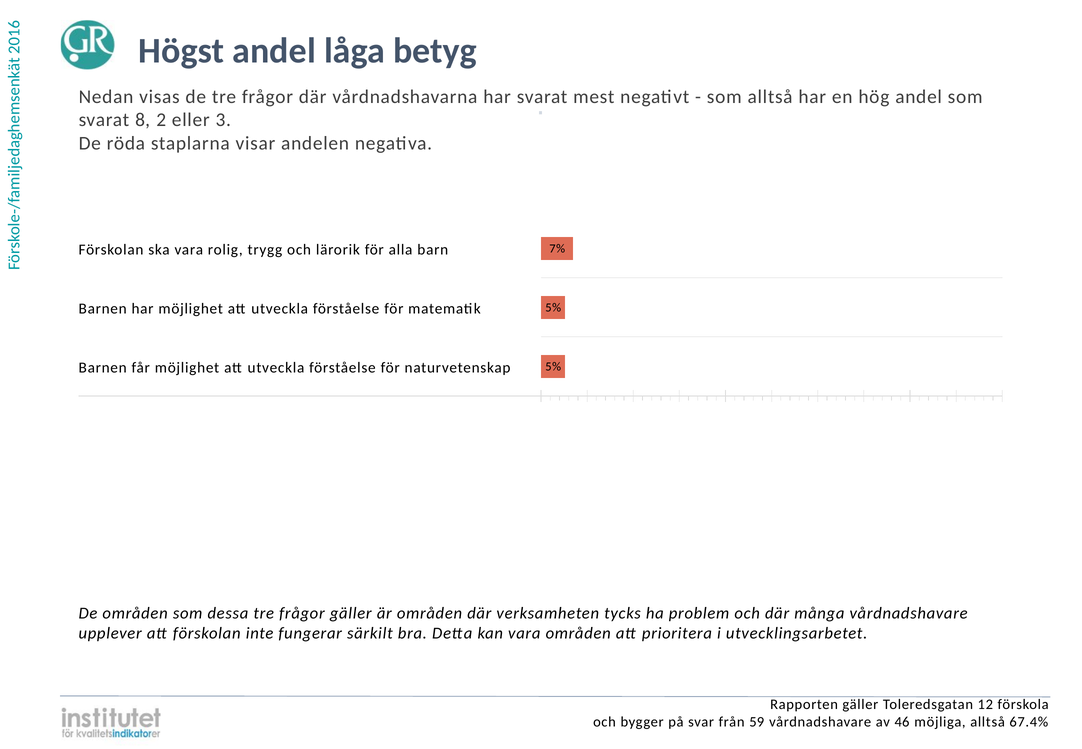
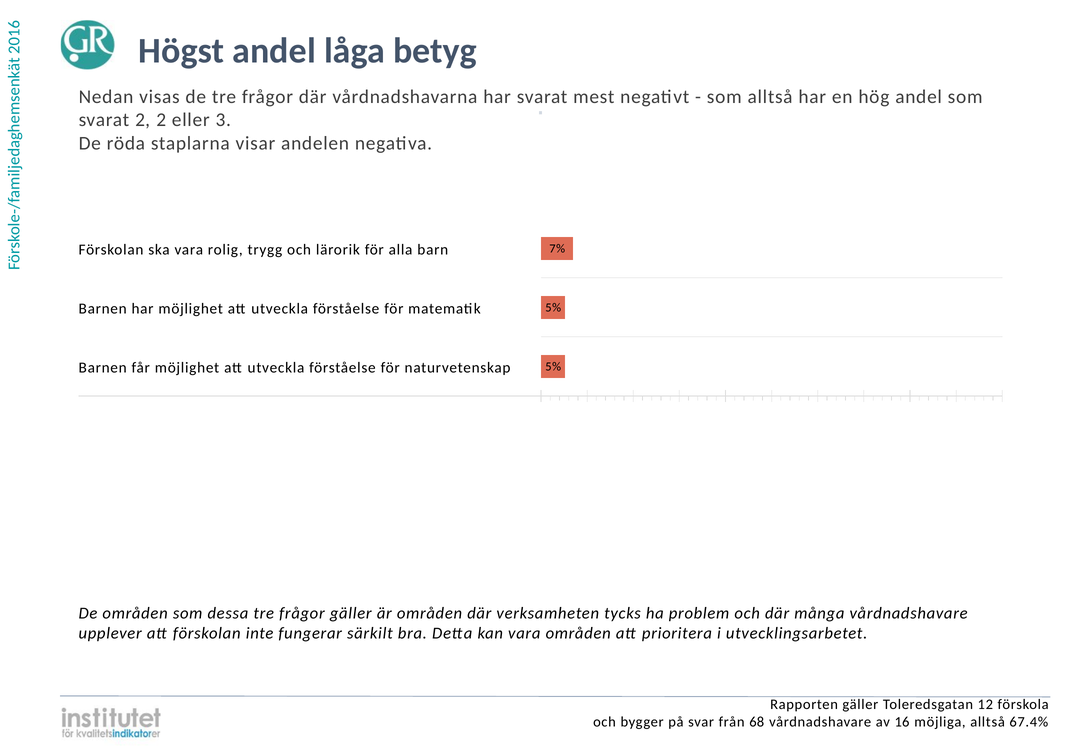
svarat 8: 8 -> 2
59: 59 -> 68
46: 46 -> 16
